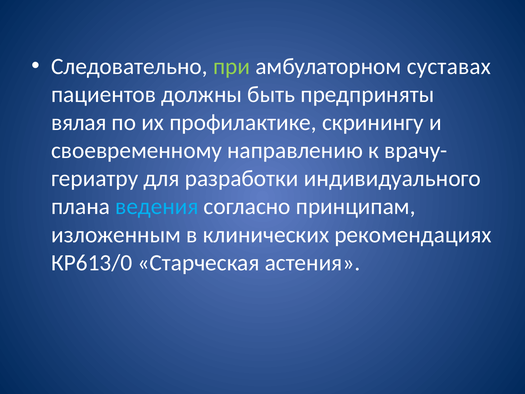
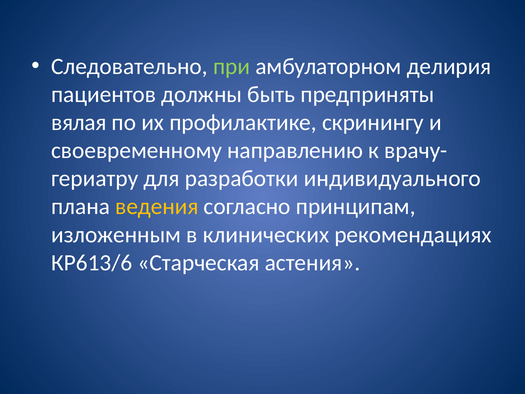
суставах: суставах -> делирия
ведения colour: light blue -> yellow
КР613/0: КР613/0 -> КР613/6
